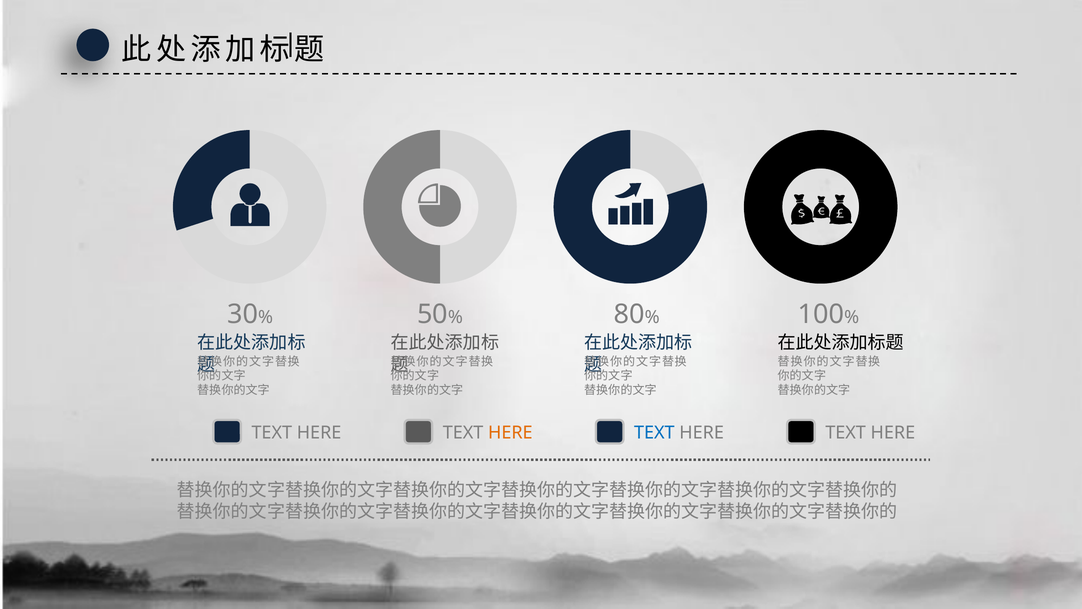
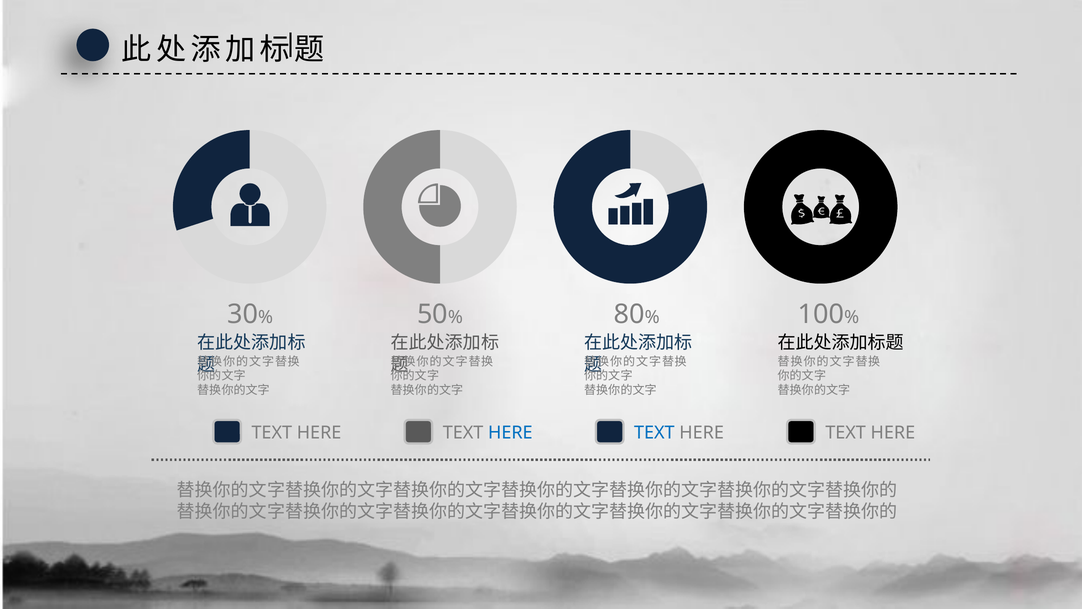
HERE at (510, 432) colour: orange -> blue
